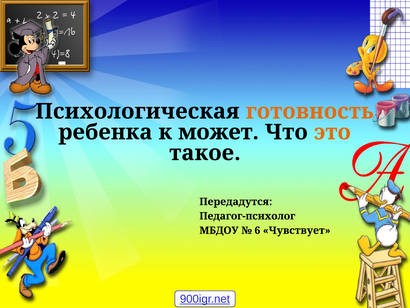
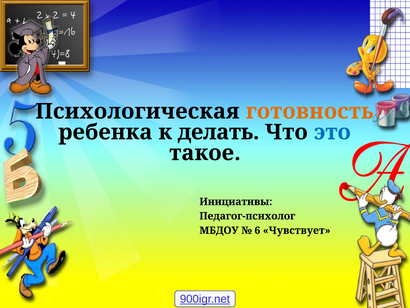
может: может -> делать
это colour: orange -> blue
Передадутся: Передадутся -> Инициативы
